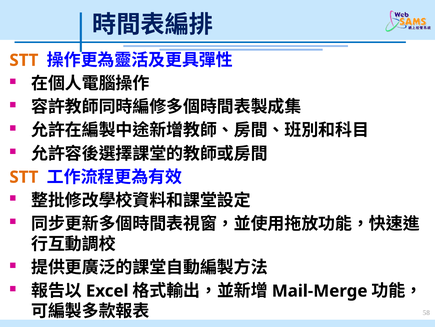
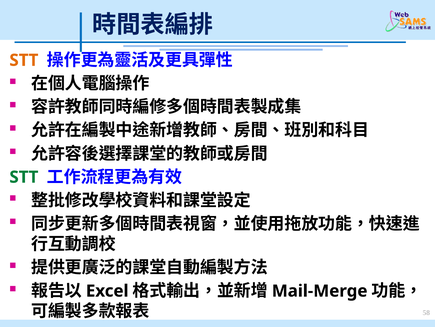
STT at (24, 177) colour: orange -> green
